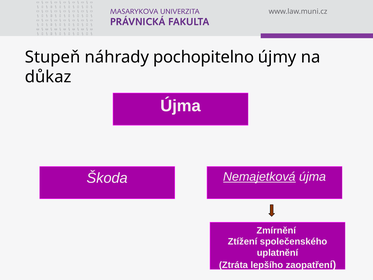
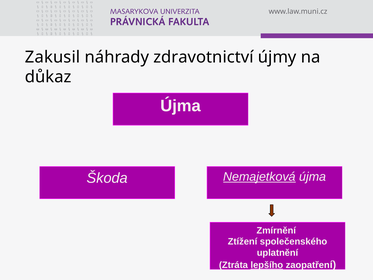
Stupeň: Stupeň -> Zakusil
pochopitelno: pochopitelno -> zdravotnictví
lepšího underline: none -> present
